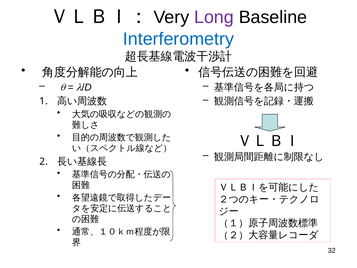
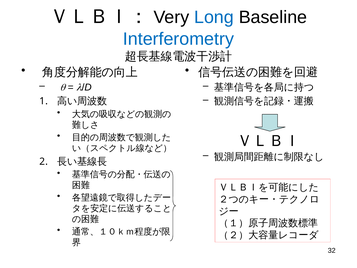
Long colour: purple -> blue
